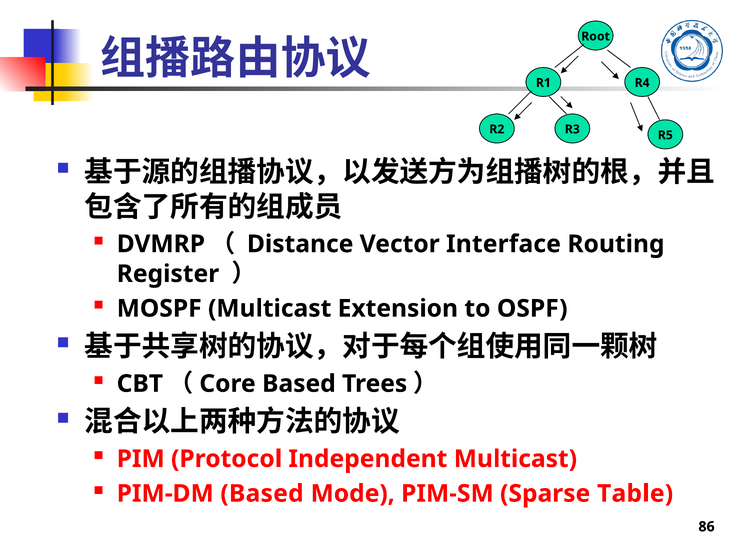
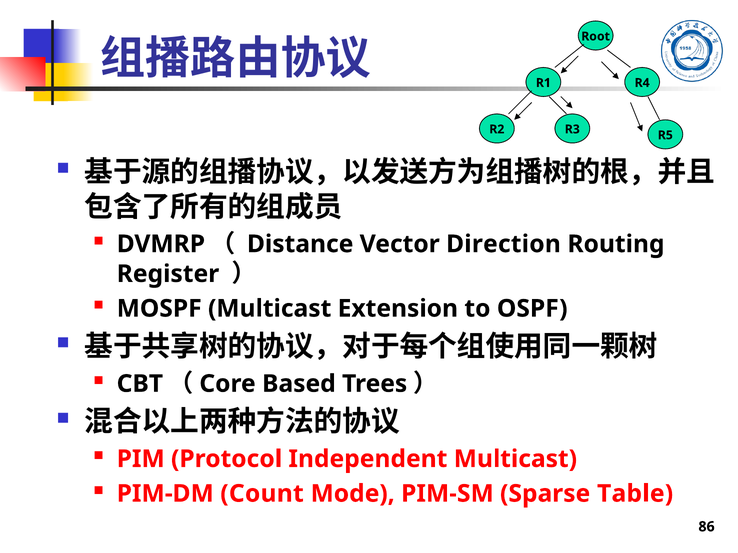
Interface: Interface -> Direction
PIM-DM Based: Based -> Count
